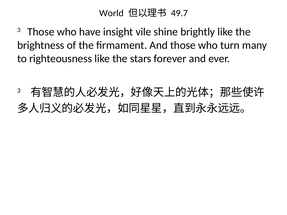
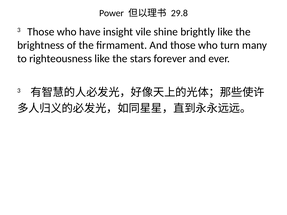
World: World -> Power
49.7: 49.7 -> 29.8
